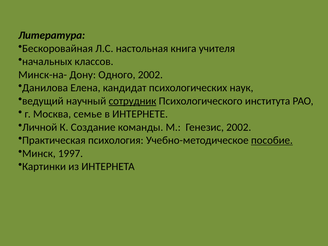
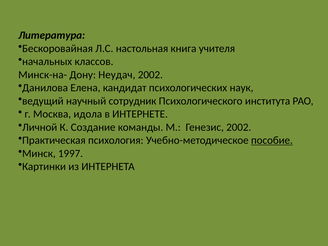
Одного: Одного -> Неудач
сотрудник underline: present -> none
семье: семье -> идола
